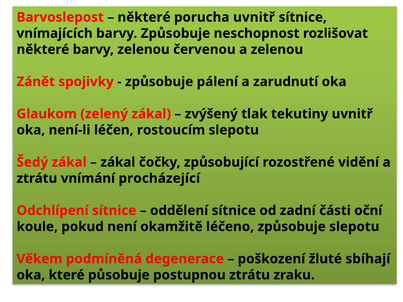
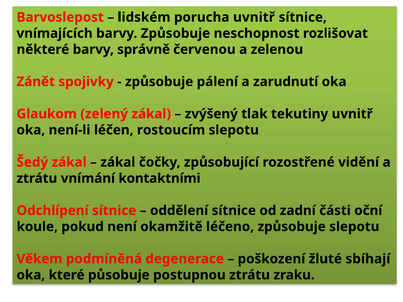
některé at (144, 17): některé -> lidském
barvy zelenou: zelenou -> správně
procházející: procházející -> kontaktními
